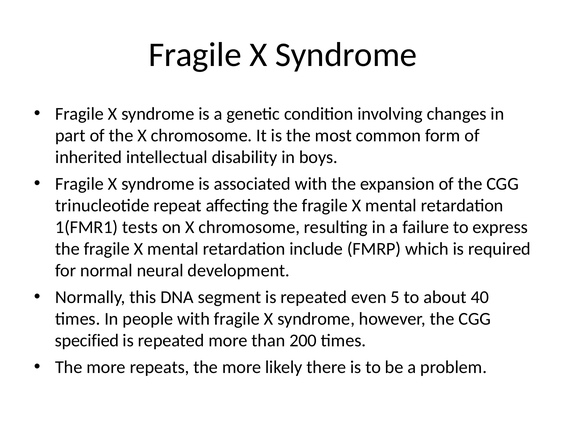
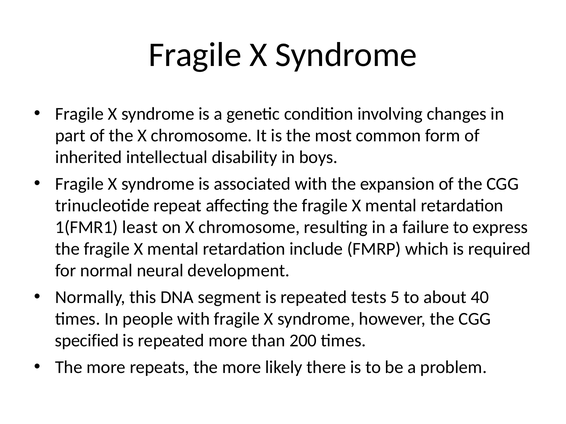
tests: tests -> least
even: even -> tests
